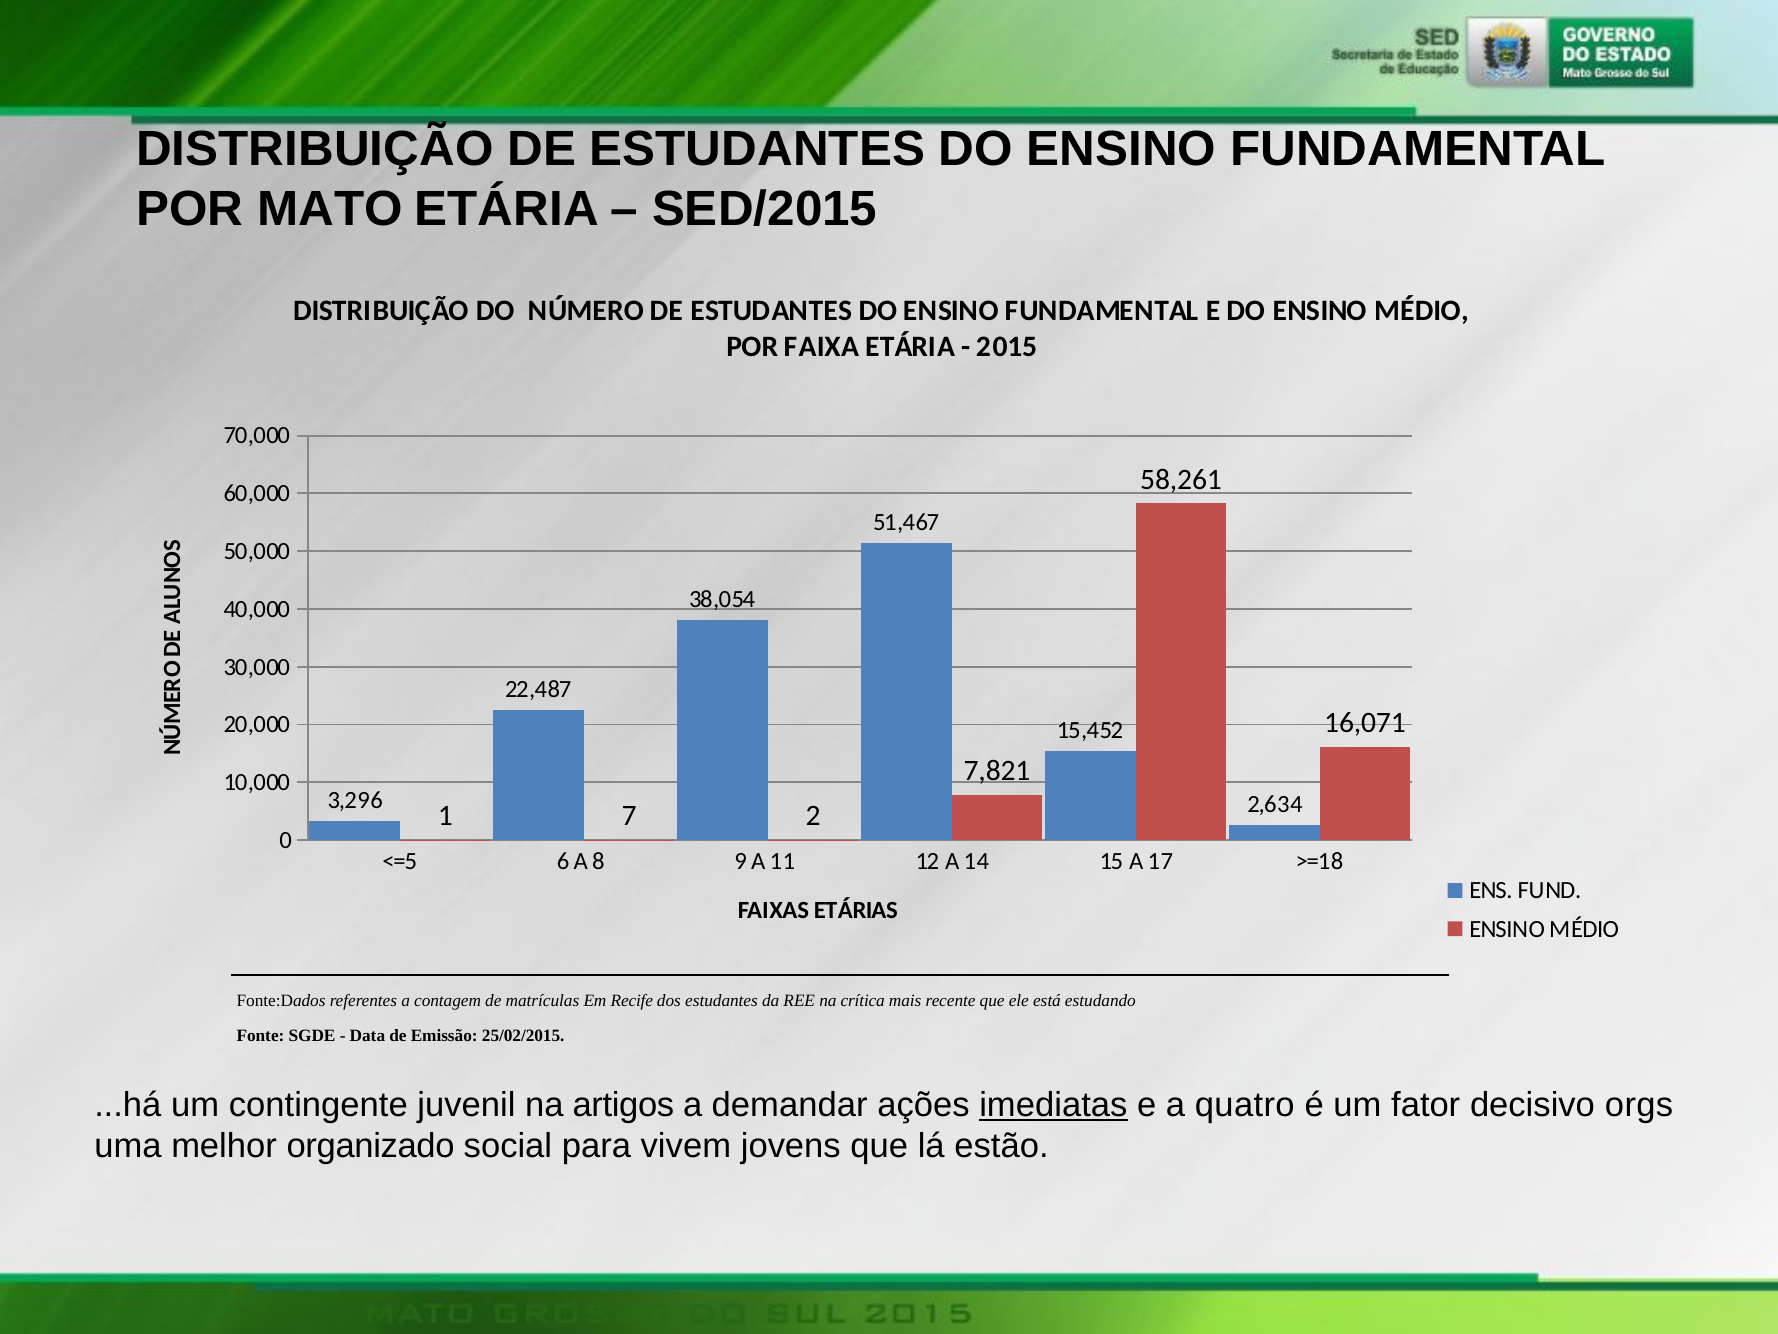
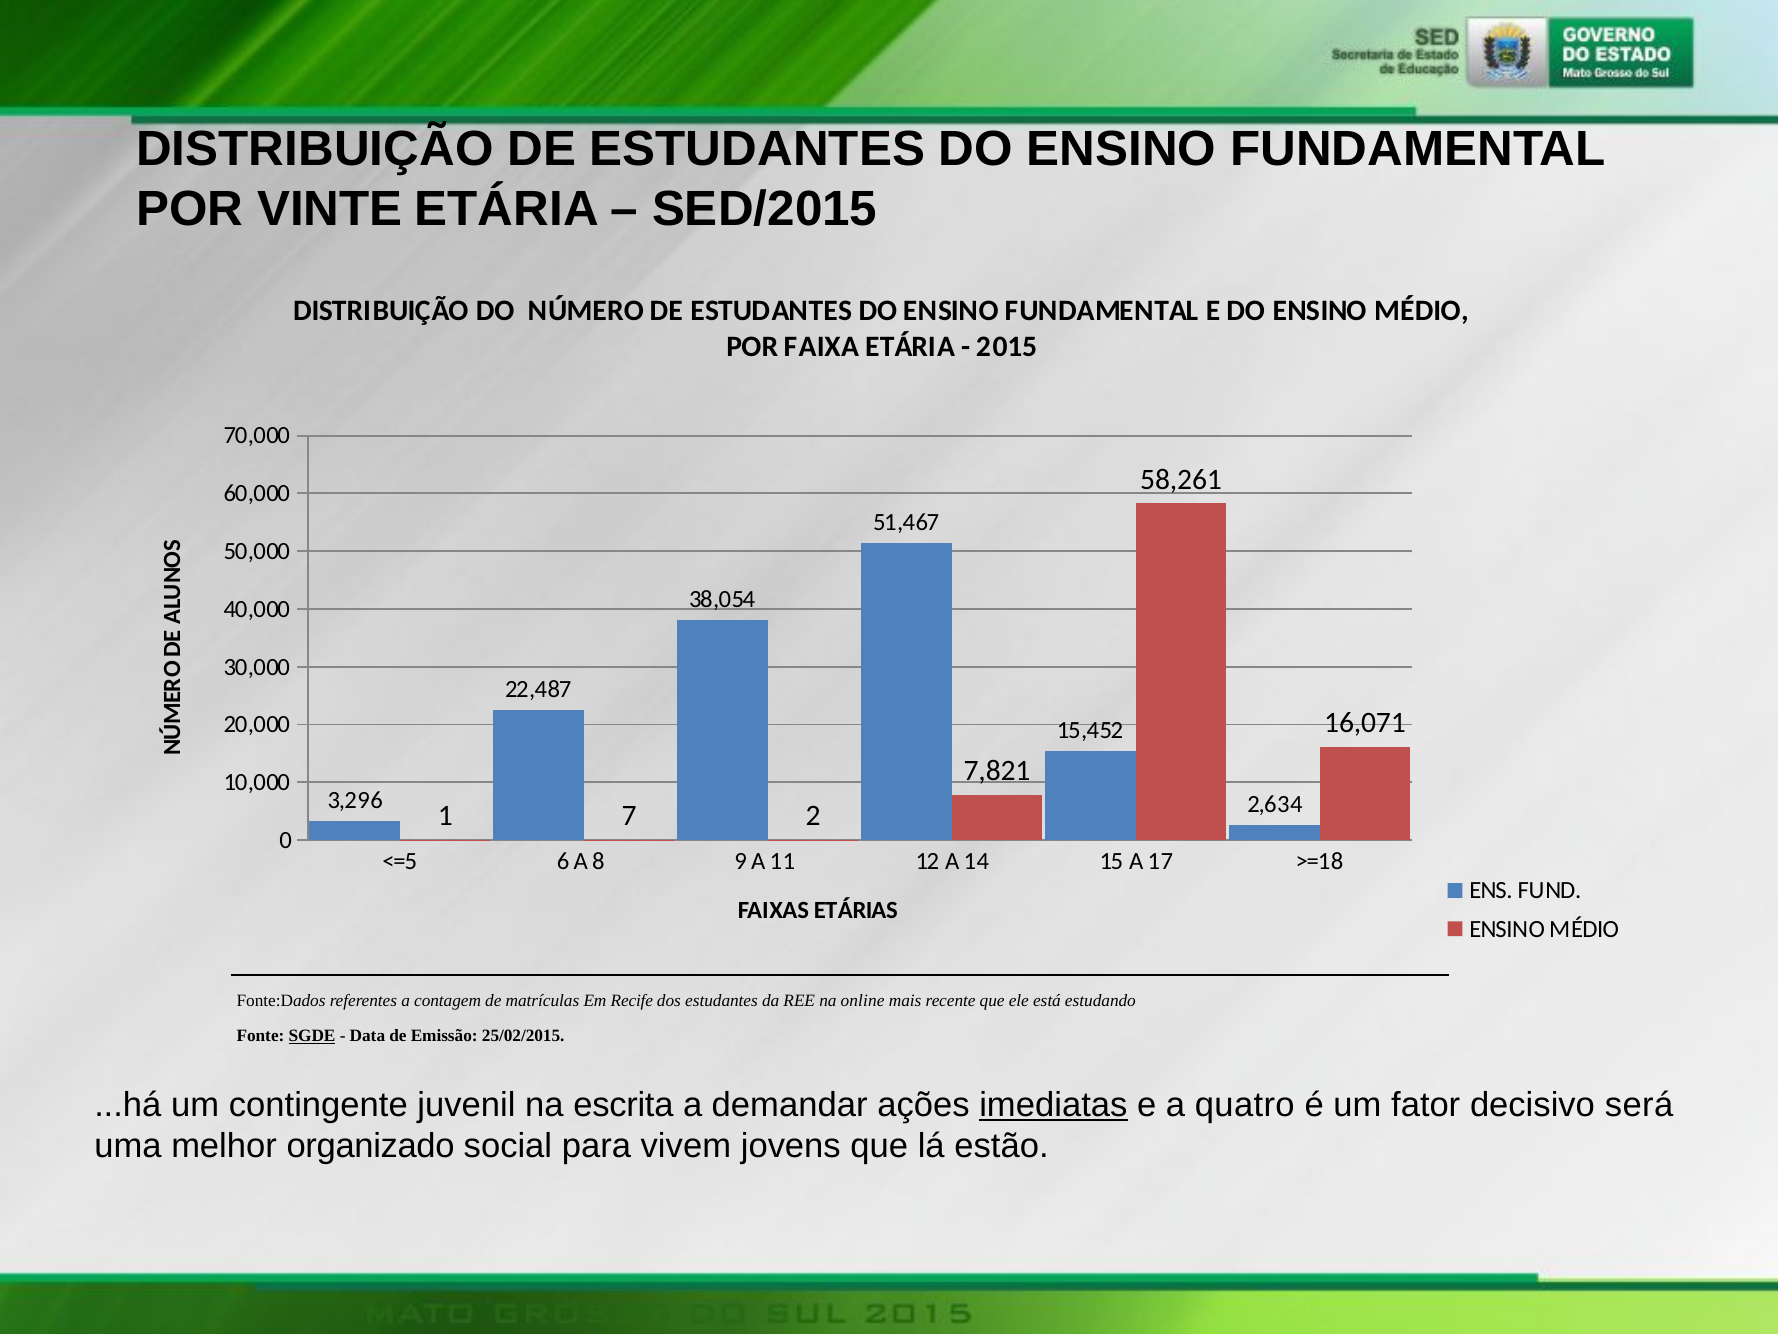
MATO: MATO -> VINTE
crítica: crítica -> online
SGDE underline: none -> present
artigos: artigos -> escrita
orgs: orgs -> será
